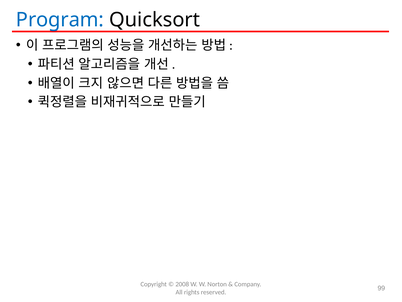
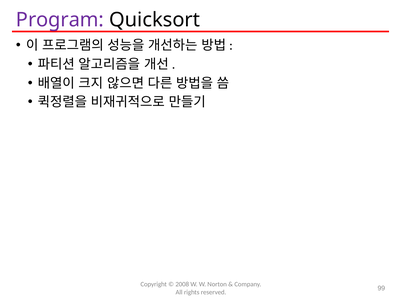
Program colour: blue -> purple
